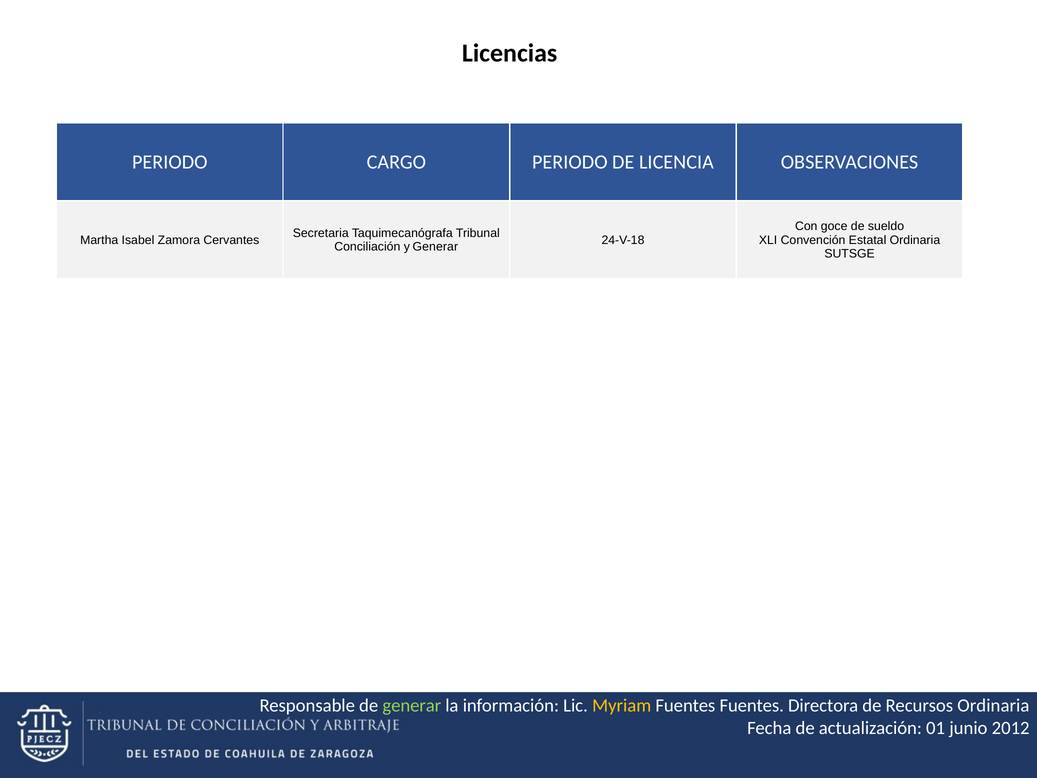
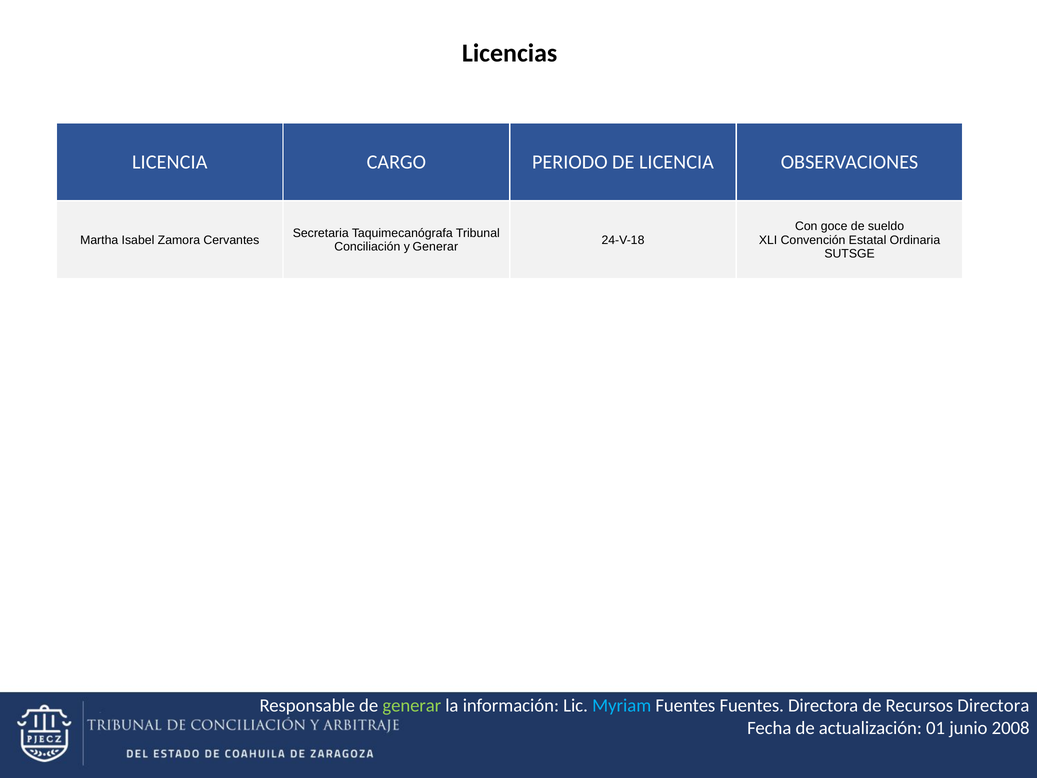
PERIODO at (170, 162): PERIODO -> LICENCIA
Myriam colour: yellow -> light blue
Recursos Ordinaria: Ordinaria -> Directora
2012: 2012 -> 2008
